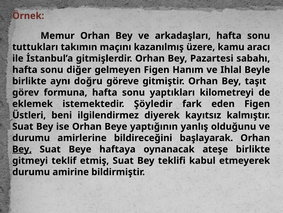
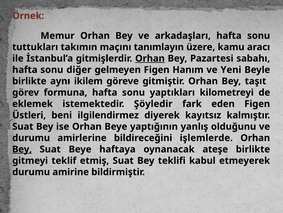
kazanılmış: kazanılmış -> tanımlayın
Orhan at (150, 58) underline: none -> present
Ihlal: Ihlal -> Yeni
doğru: doğru -> ikilem
başlayarak: başlayarak -> işlemlerde
